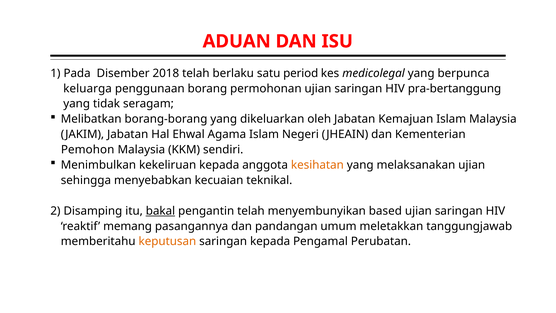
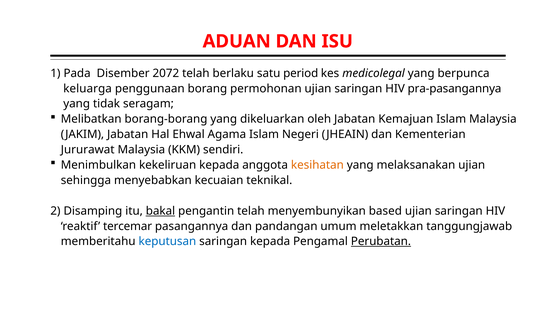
2018: 2018 -> 2072
pra-bertanggung: pra-bertanggung -> pra-pasangannya
Pemohon: Pemohon -> Jururawat
memang: memang -> tercemar
keputusan colour: orange -> blue
Perubatan underline: none -> present
